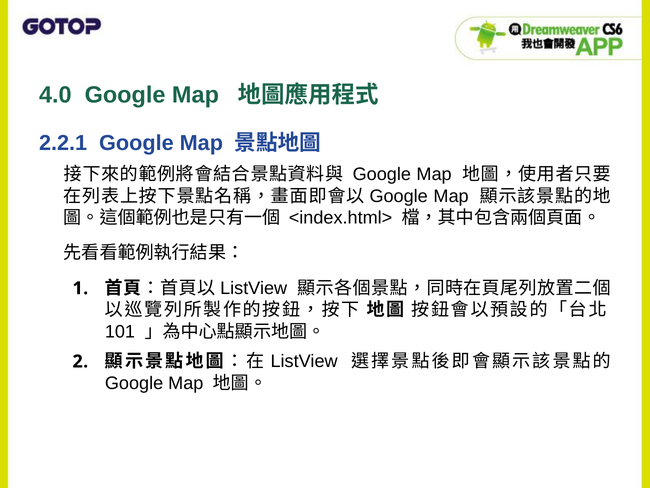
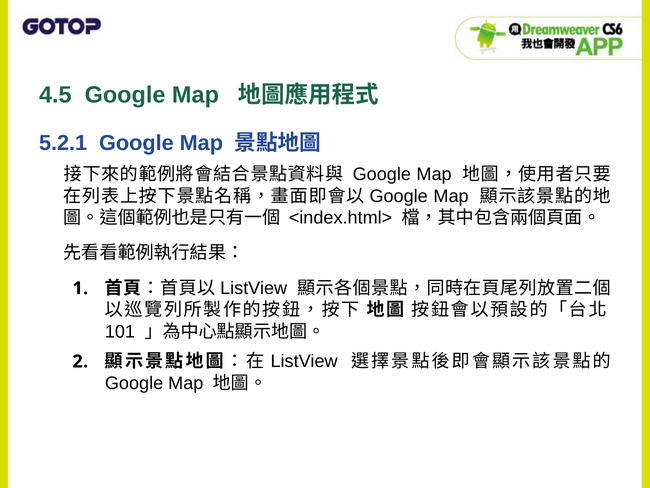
4.0: 4.0 -> 4.5
2.2.1: 2.2.1 -> 5.2.1
